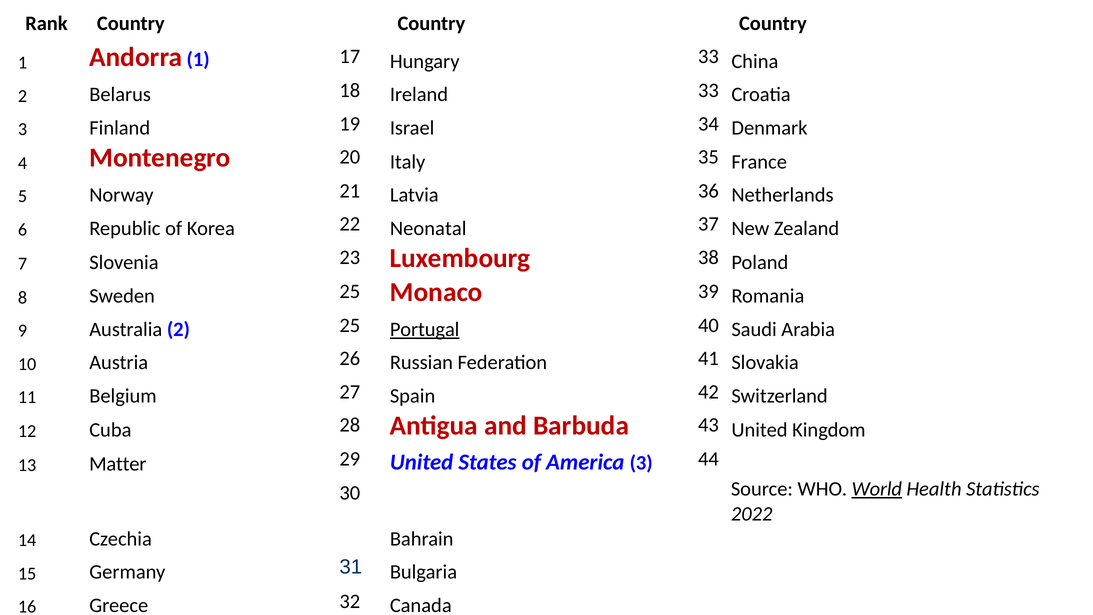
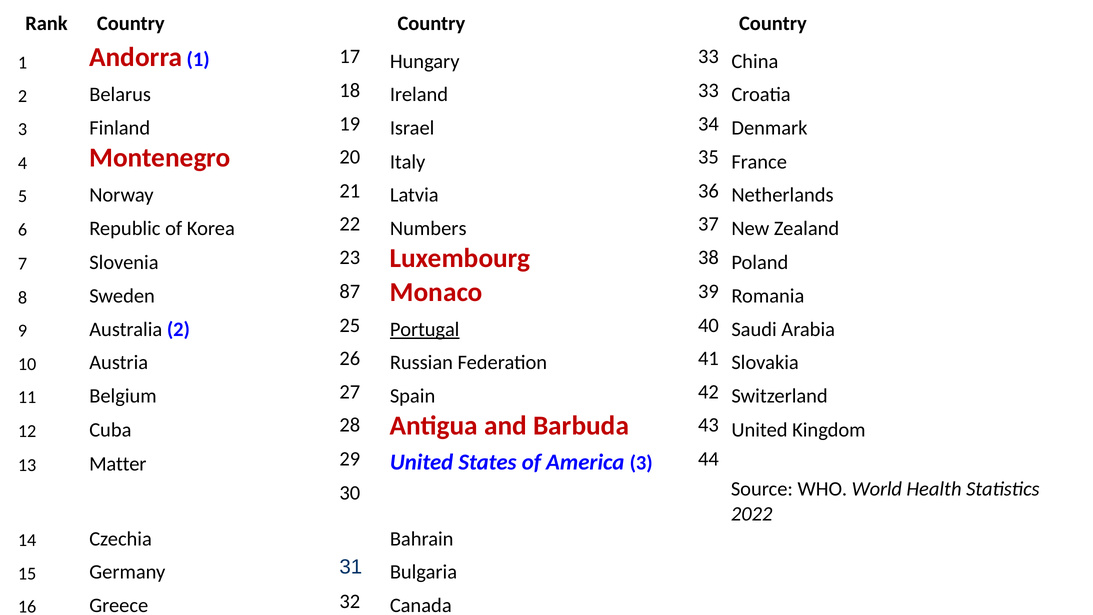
22 Neonatal: Neonatal -> Numbers
Sweden 25: 25 -> 87
World underline: present -> none
